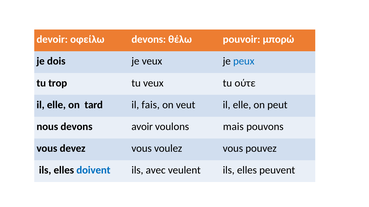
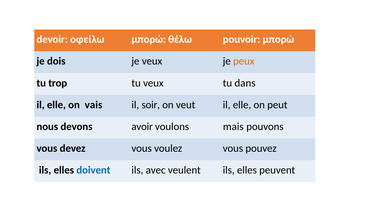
οφείλω devons: devons -> μπορώ
peux colour: blue -> orange
ούτε: ούτε -> dans
tard: tard -> vais
fais: fais -> soir
